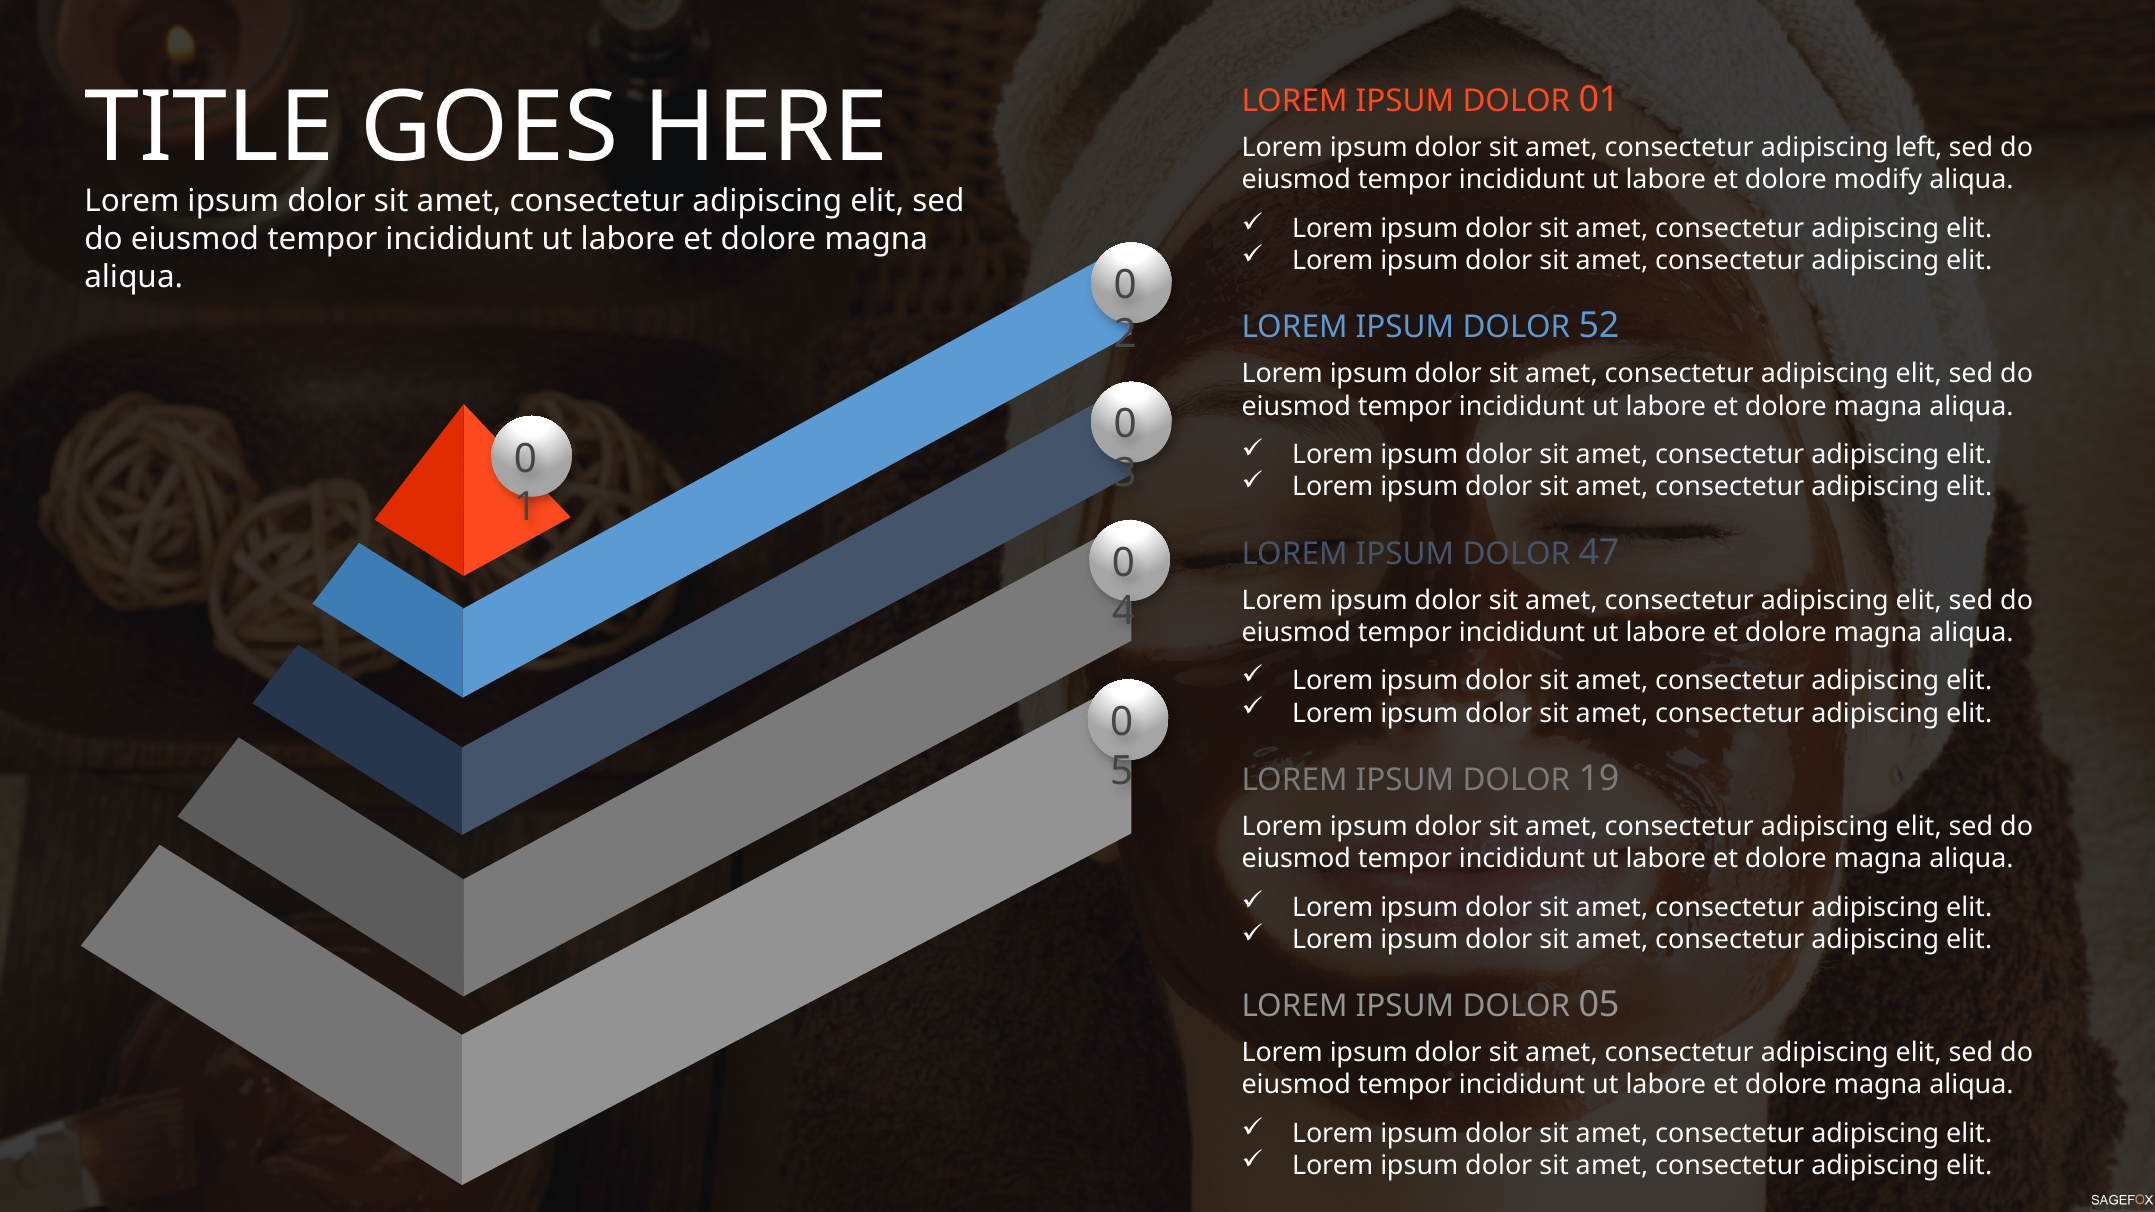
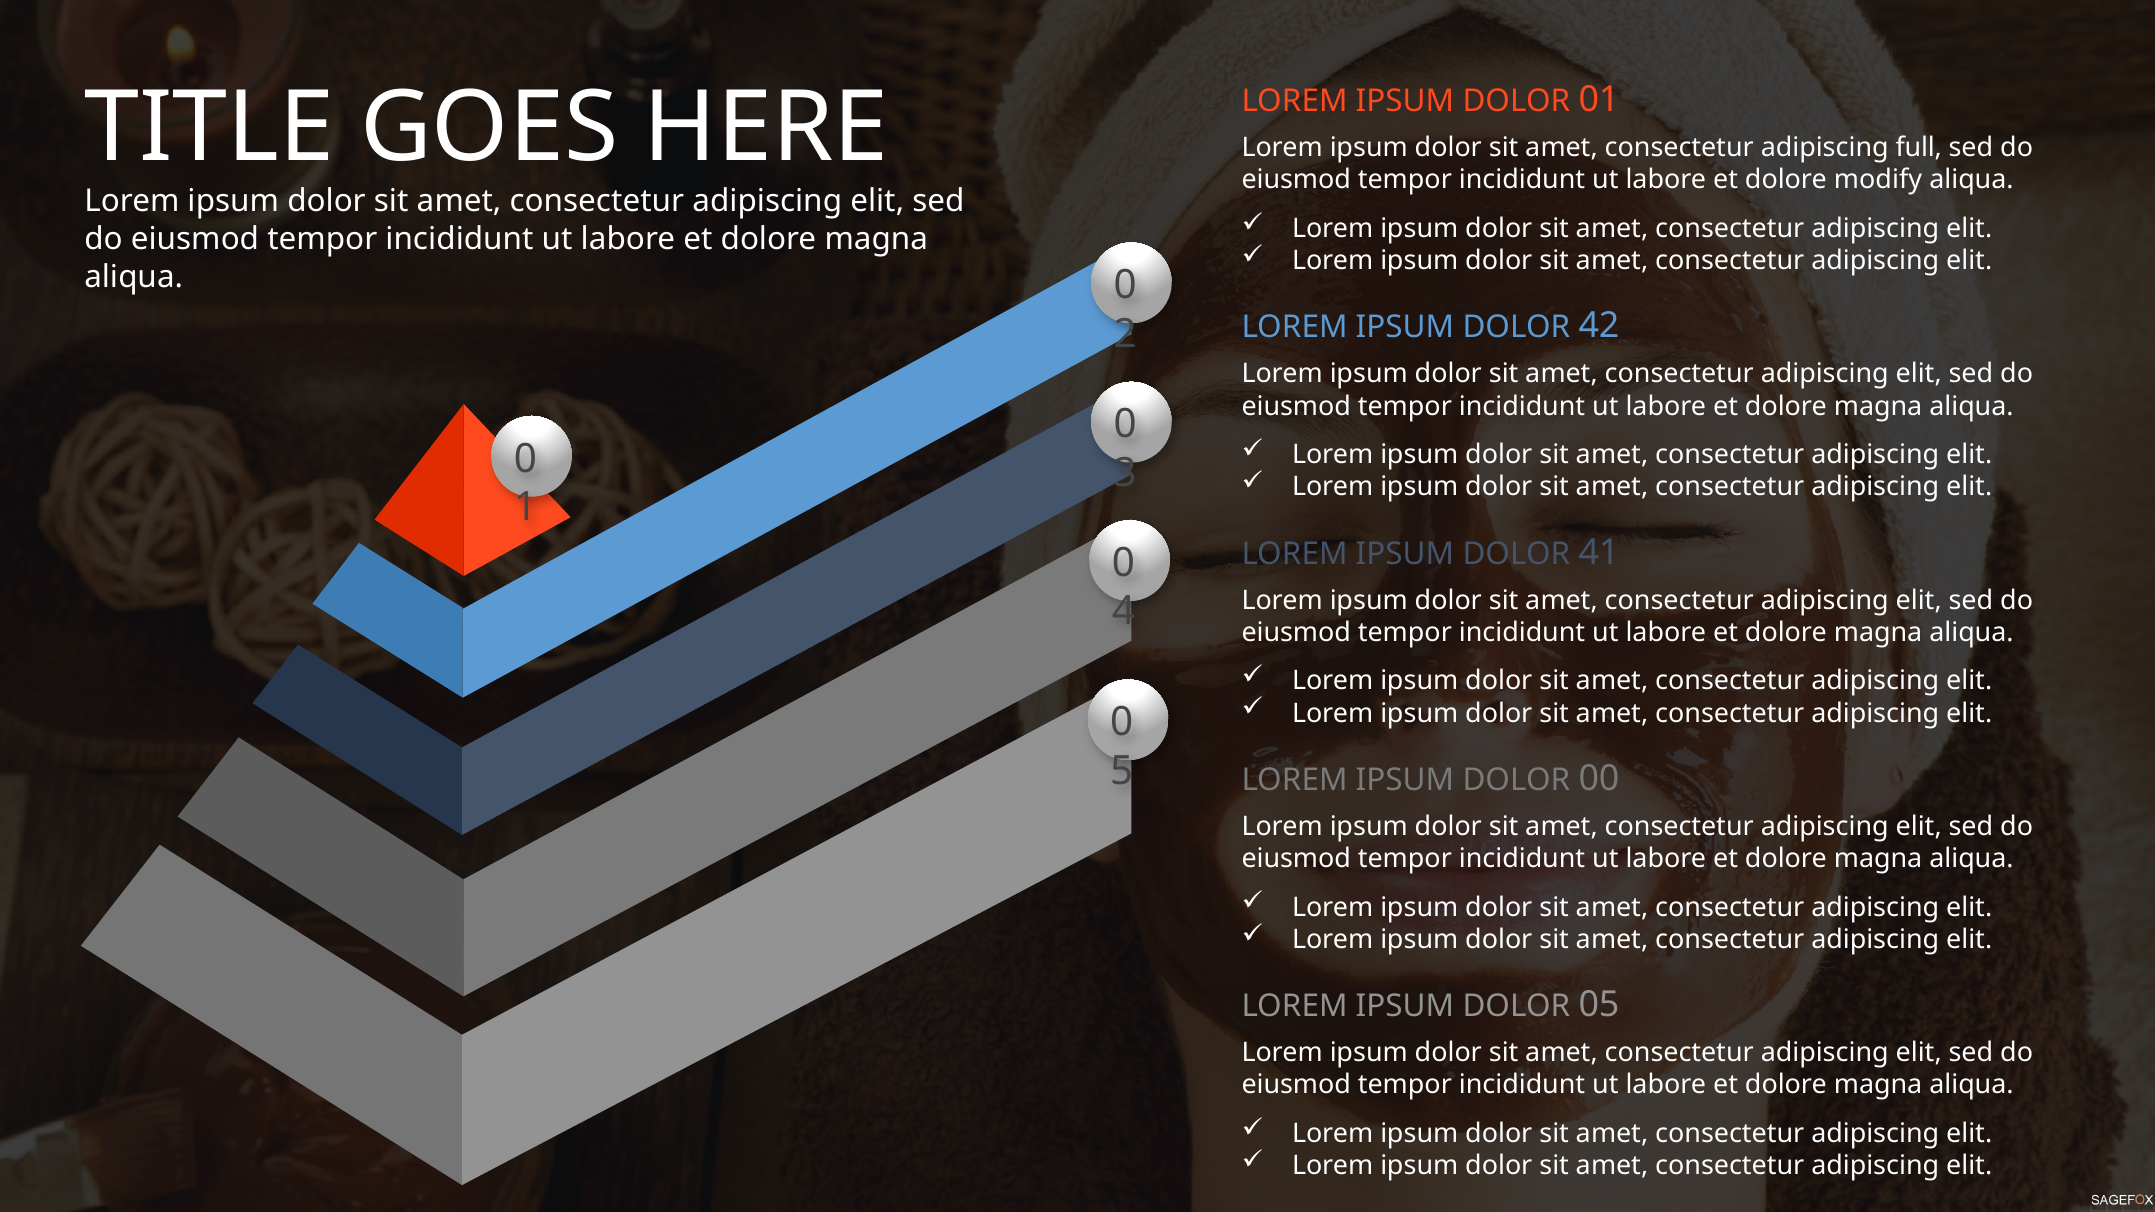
left: left -> full
52: 52 -> 42
47: 47 -> 41
19: 19 -> 00
